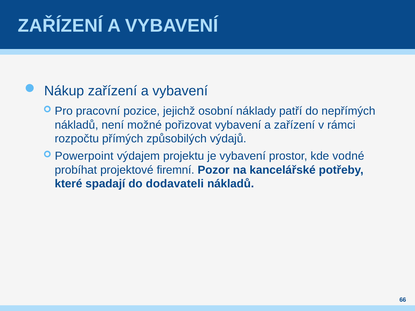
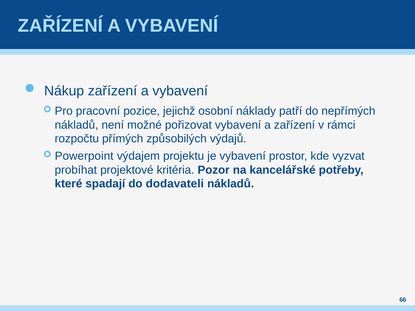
vodné: vodné -> vyzvat
firemní: firemní -> kritéria
